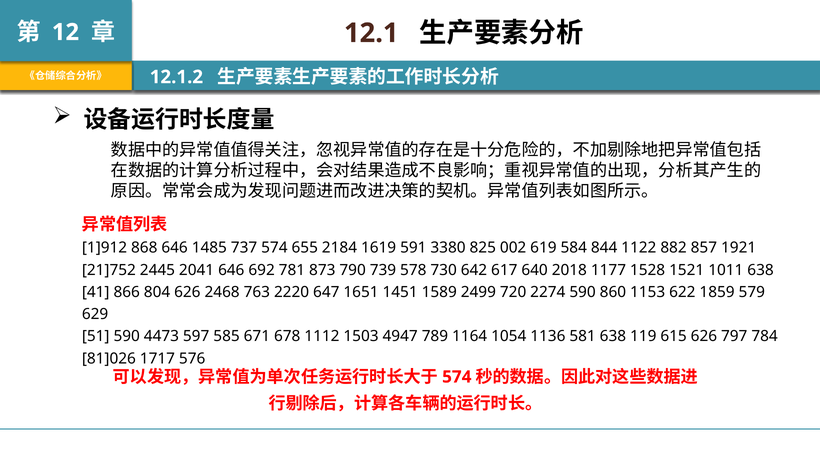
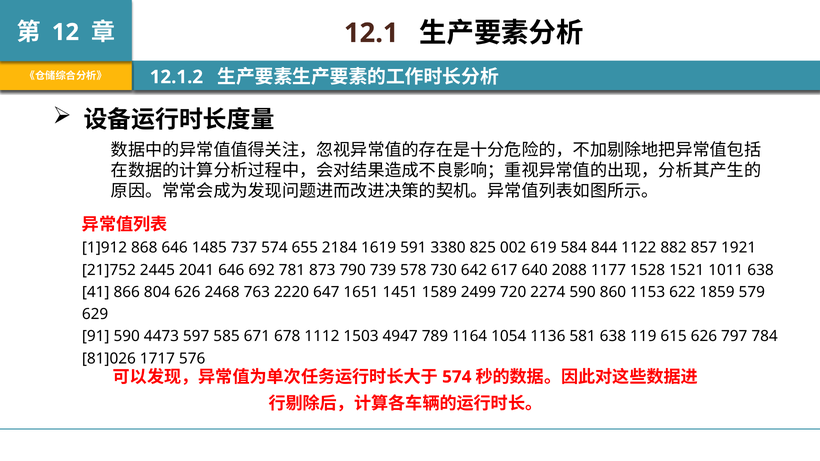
2018: 2018 -> 2088
51: 51 -> 91
